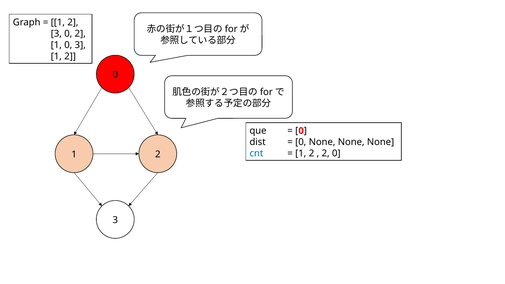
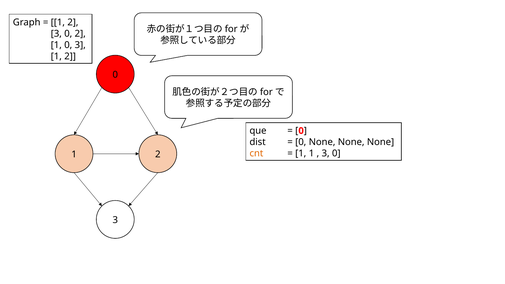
cnt colour: blue -> orange
2 at (311, 154): 2 -> 1
2 at (326, 154): 2 -> 3
